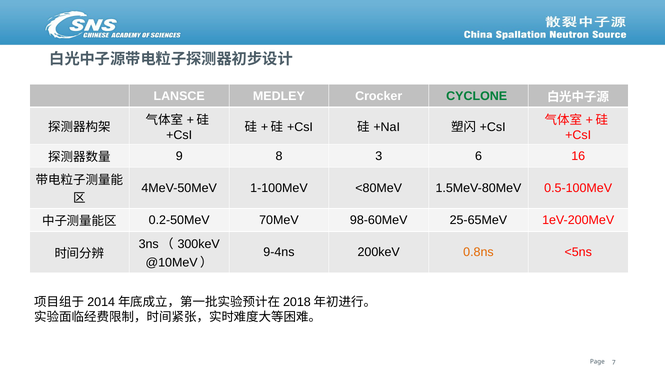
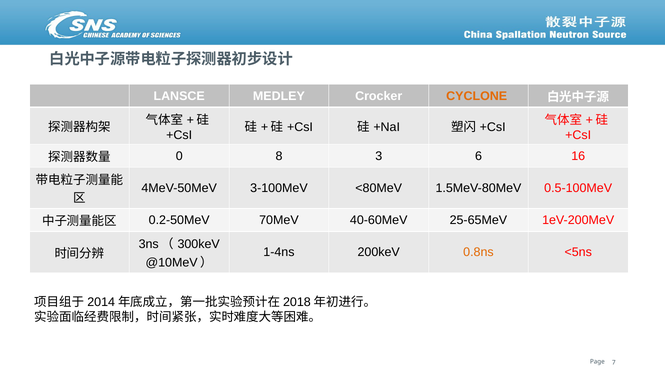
CYCLONE colour: green -> orange
9: 9 -> 0
1-100MeV: 1-100MeV -> 3-100MeV
98-60MeV: 98-60MeV -> 40-60MeV
9-4ns: 9-4ns -> 1-4ns
